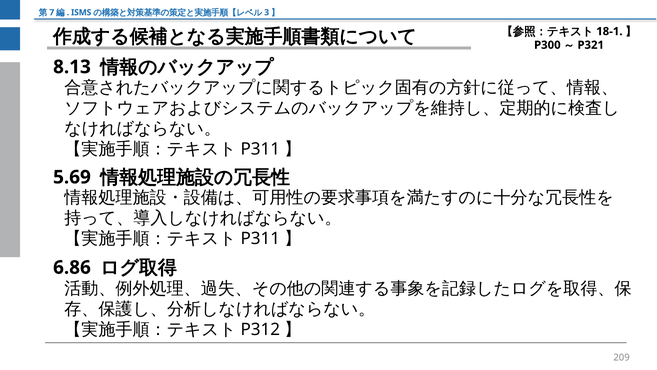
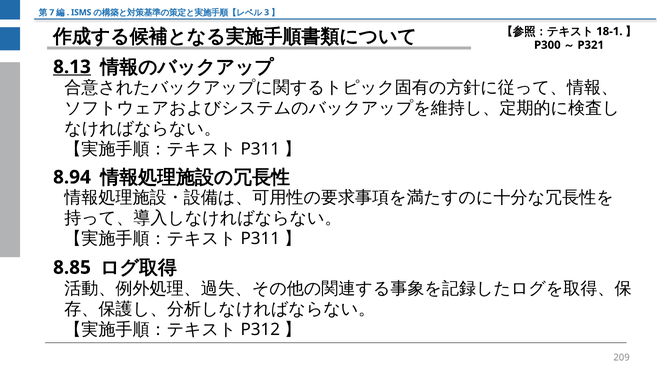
8.13 underline: none -> present
5.69: 5.69 -> 8.94
6.86: 6.86 -> 8.85
